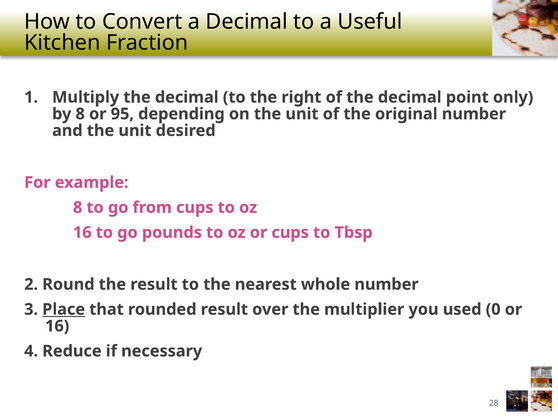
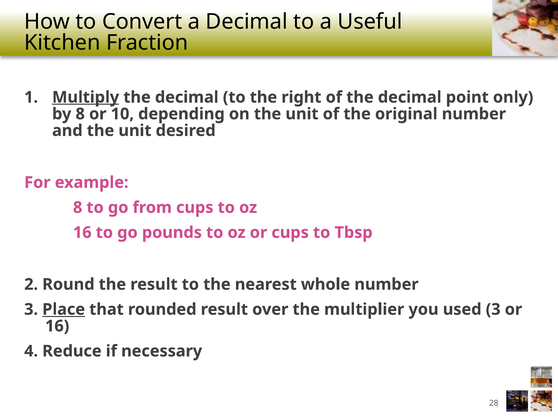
Multiply underline: none -> present
95: 95 -> 10
used 0: 0 -> 3
